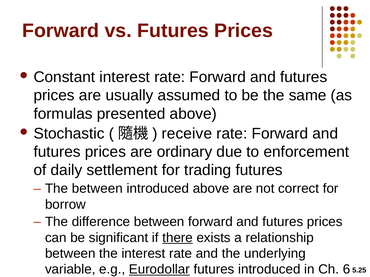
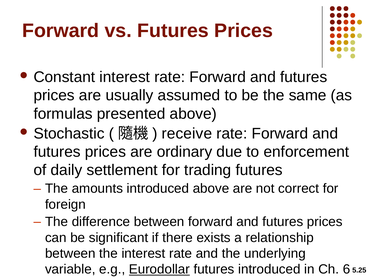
The between: between -> amounts
borrow: borrow -> foreign
there underline: present -> none
